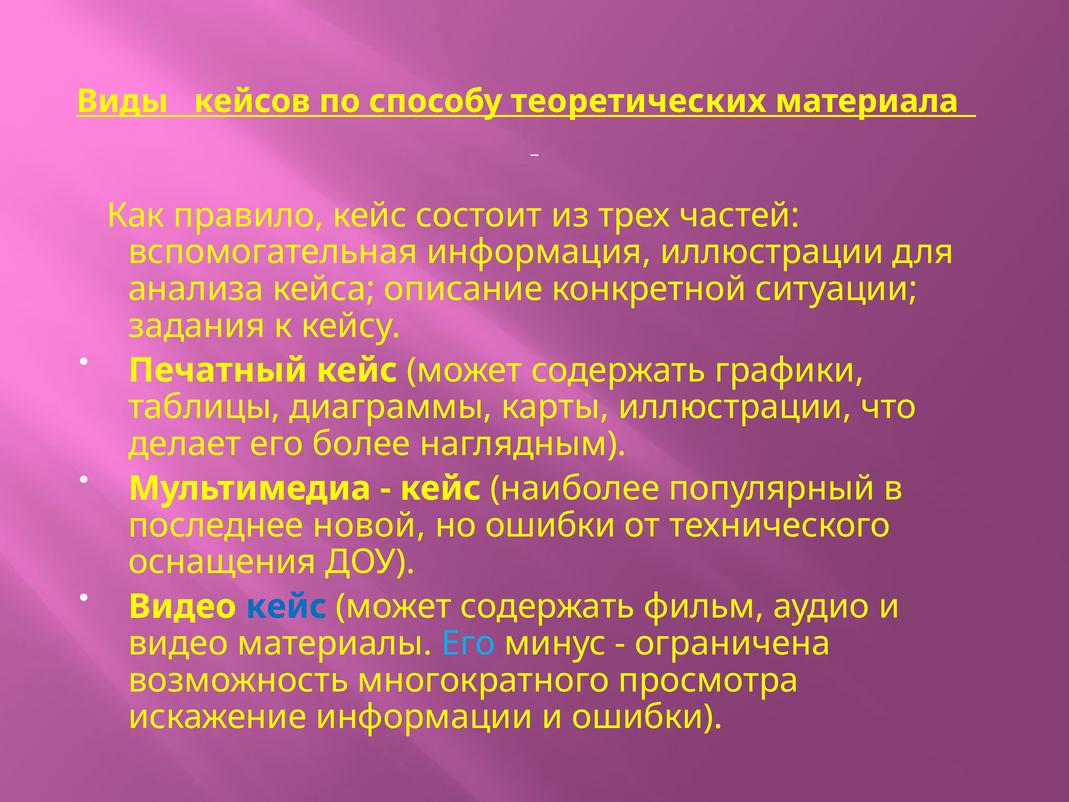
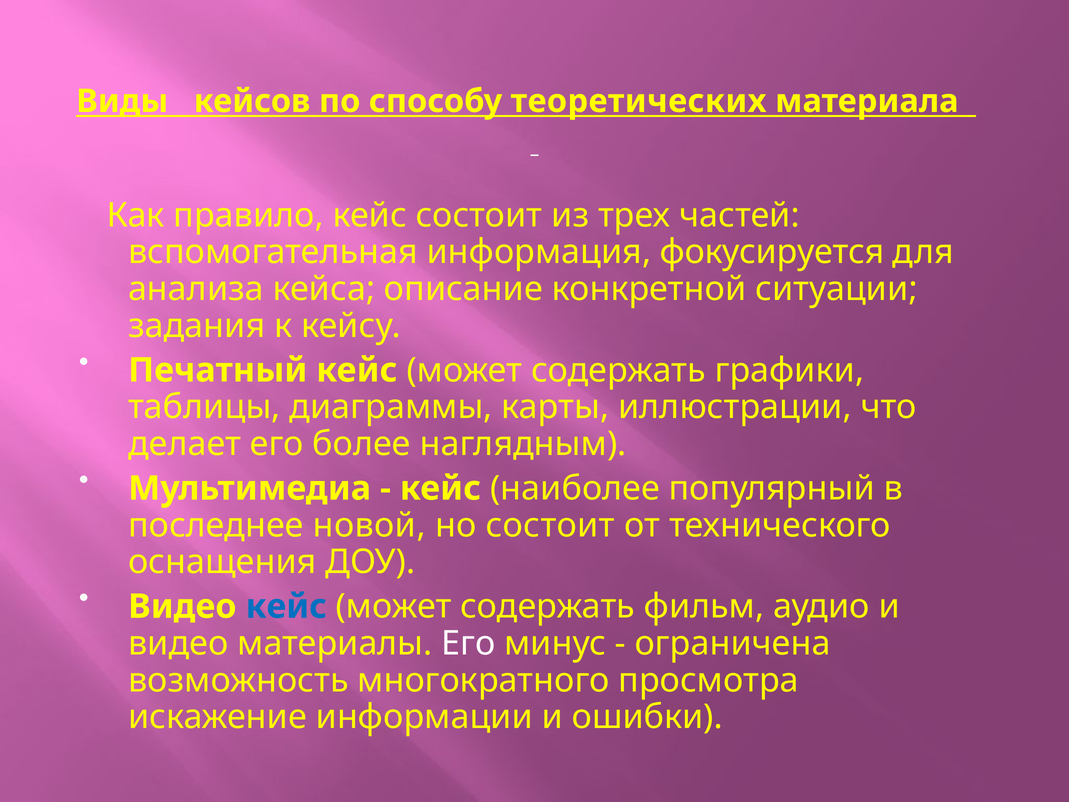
информация иллюстрации: иллюстрации -> фокусируется
но ошибки: ошибки -> состоит
Его at (468, 643) colour: light blue -> white
